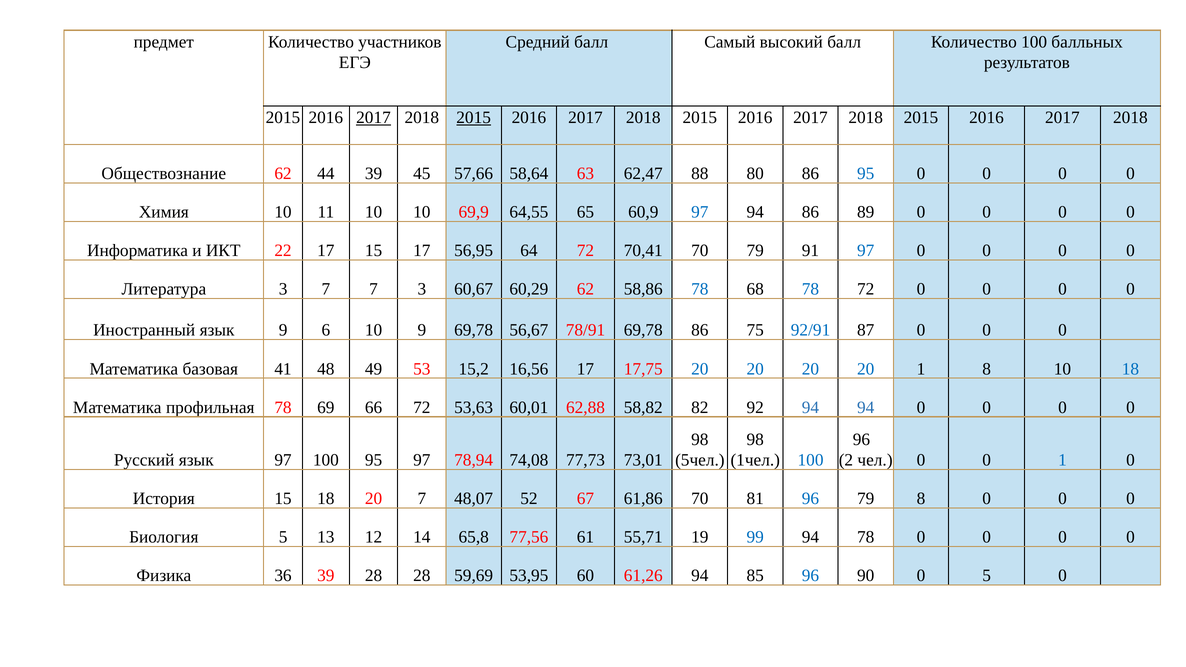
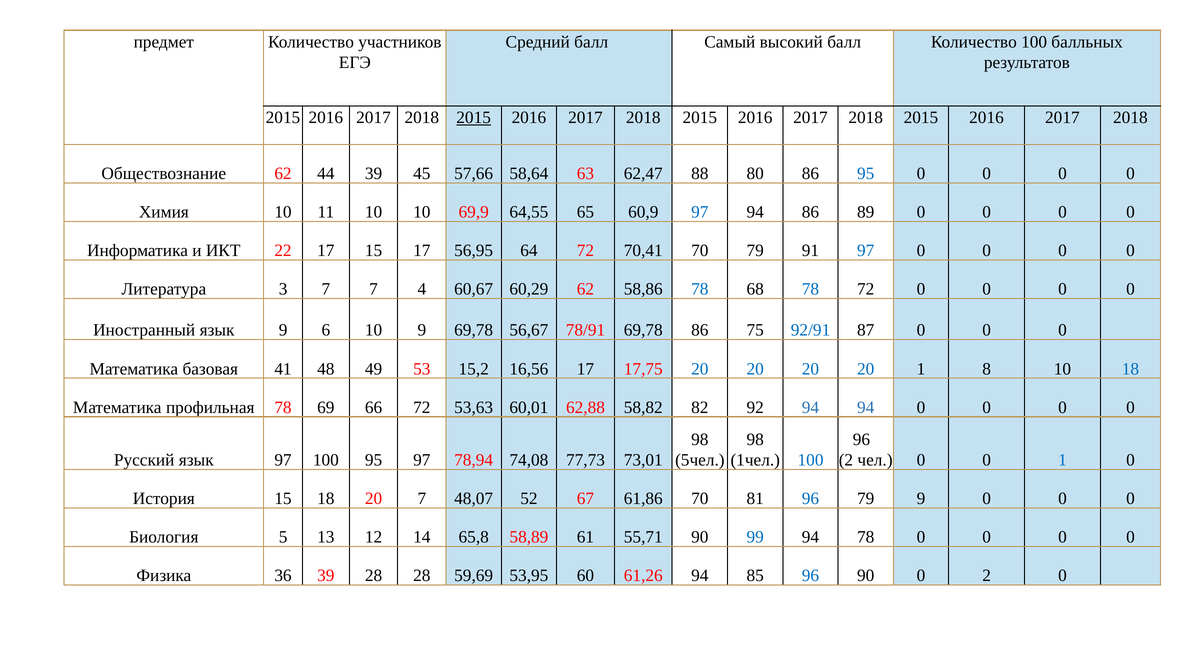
2017 at (374, 118) underline: present -> none
7 3: 3 -> 4
79 8: 8 -> 9
77,56: 77,56 -> 58,89
55,71 19: 19 -> 90
0 5: 5 -> 2
